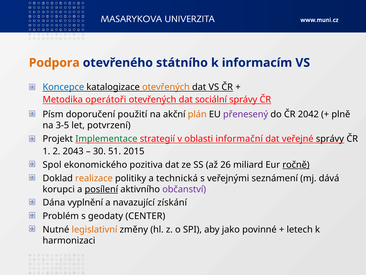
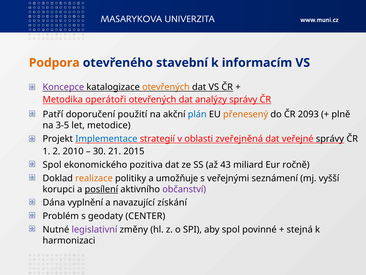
státního: státního -> stavební
Koncepce colour: blue -> purple
sociální: sociální -> analýzy
Písm: Písm -> Patří
plán colour: orange -> blue
přenesený colour: purple -> orange
2042: 2042 -> 2093
potvrzení: potvrzení -> metodice
Implementace colour: green -> blue
informační: informační -> zveřejněná
2043: 2043 -> 2010
51: 51 -> 21
26: 26 -> 43
ročně underline: present -> none
technická: technická -> umožňuje
dává: dává -> vyšší
legislativní colour: orange -> purple
aby jako: jako -> spol
letech: letech -> stejná
